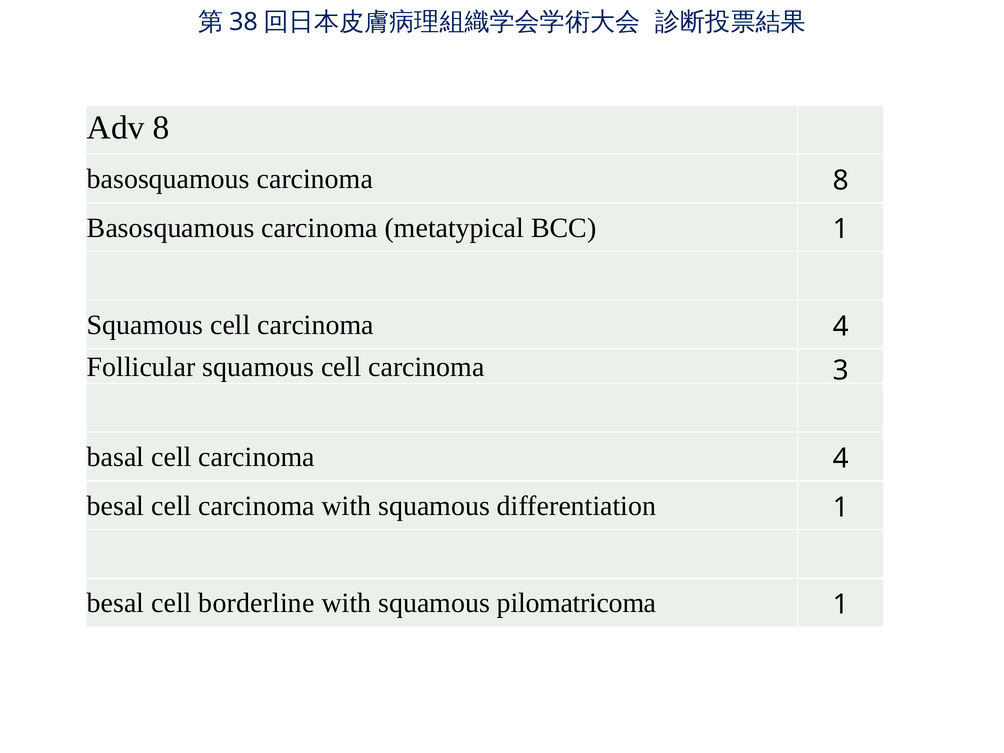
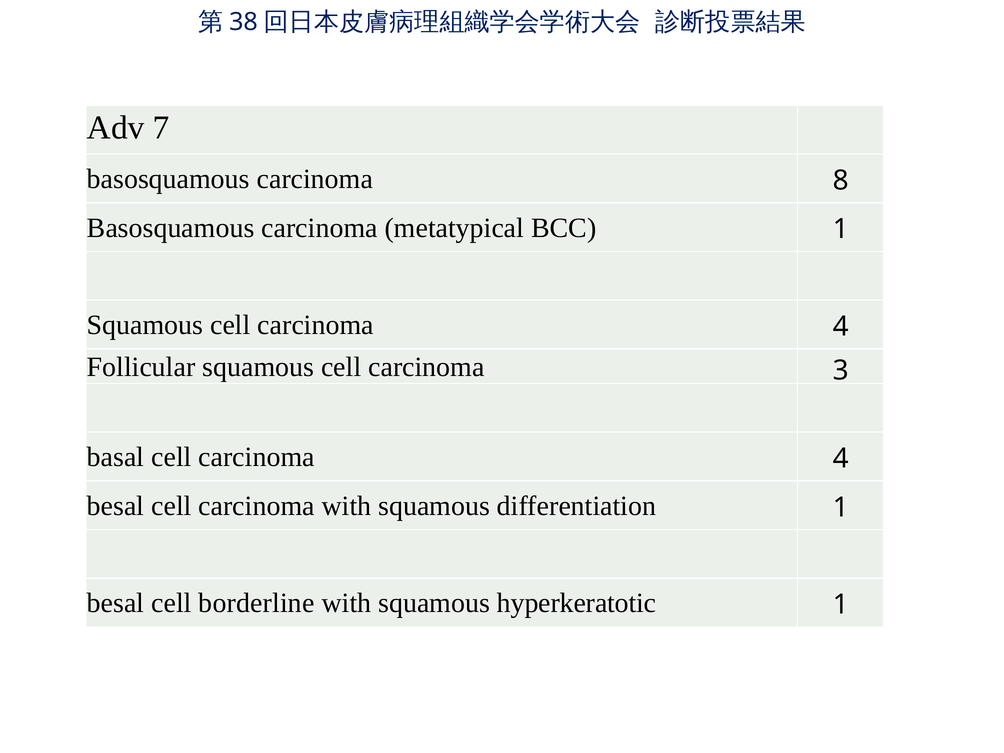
Adv 8: 8 -> 7
pilomatricoma: pilomatricoma -> hyperkeratotic
